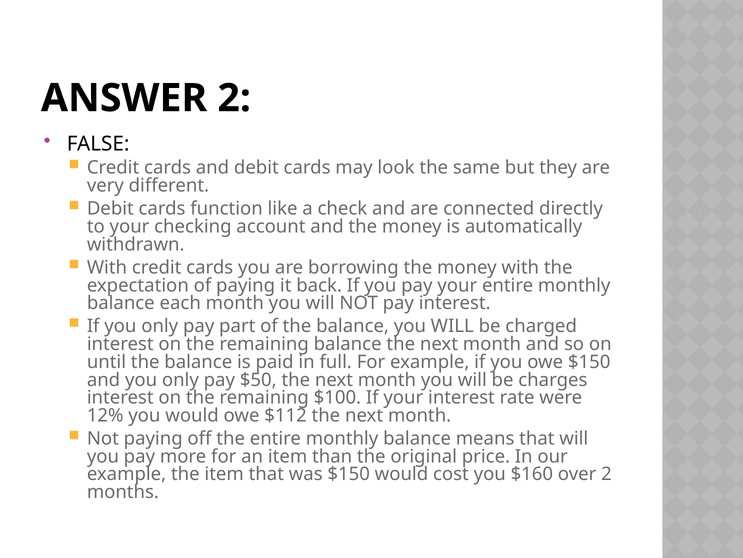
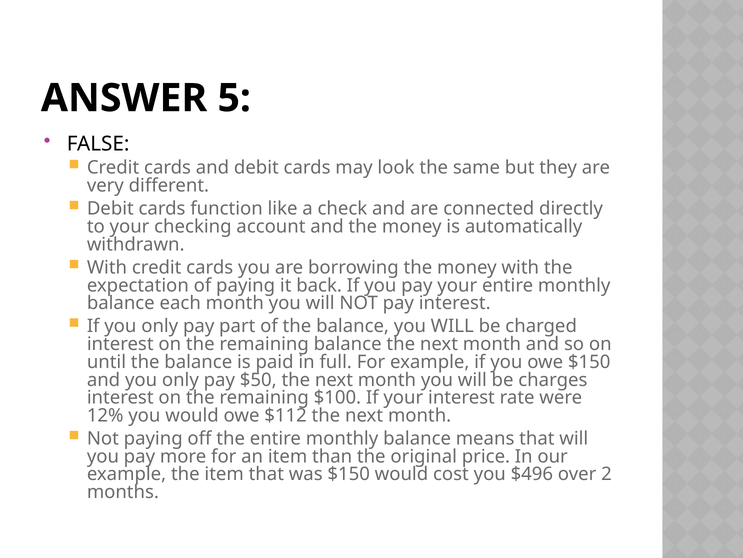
ANSWER 2: 2 -> 5
$160: $160 -> $496
